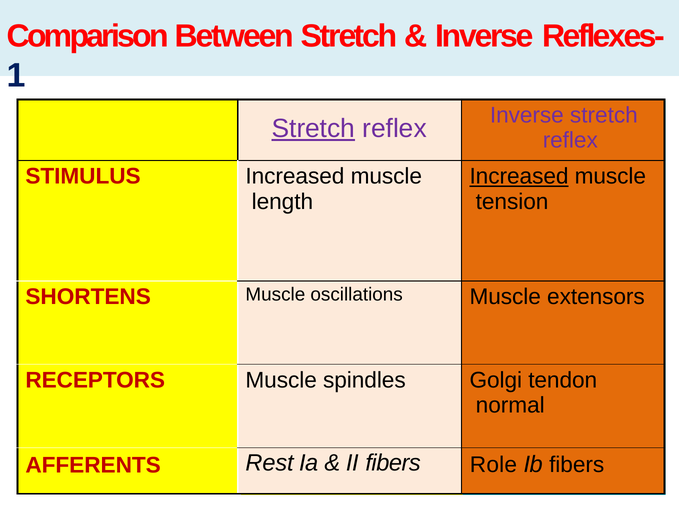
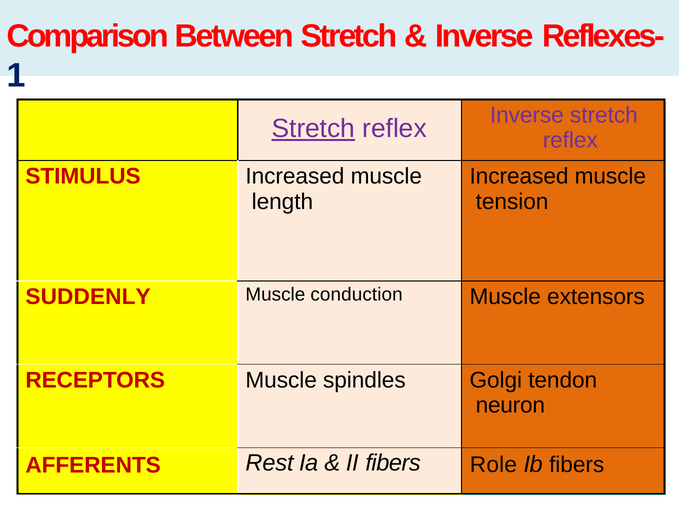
Increased at (519, 177) underline: present -> none
SHORTENS: SHORTENS -> SUDDENLY
oscillations: oscillations -> conduction
normal: normal -> neuron
